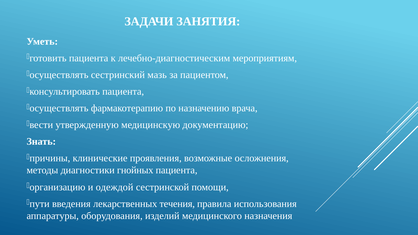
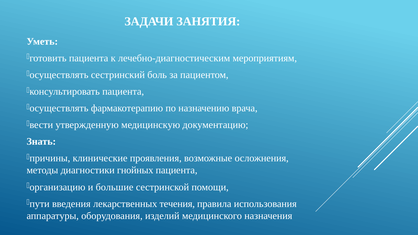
мазь: мазь -> боль
одеждой: одеждой -> большие
